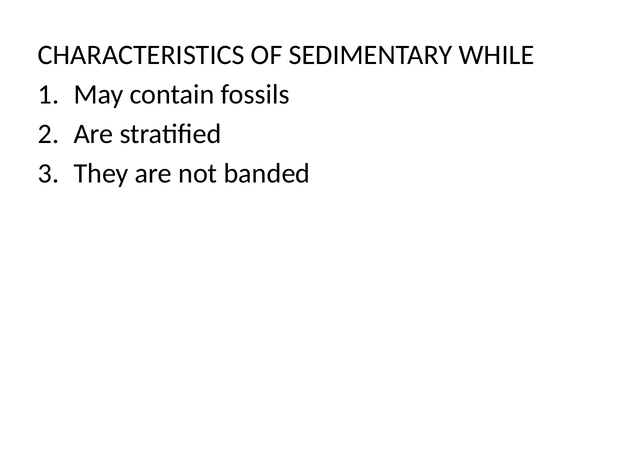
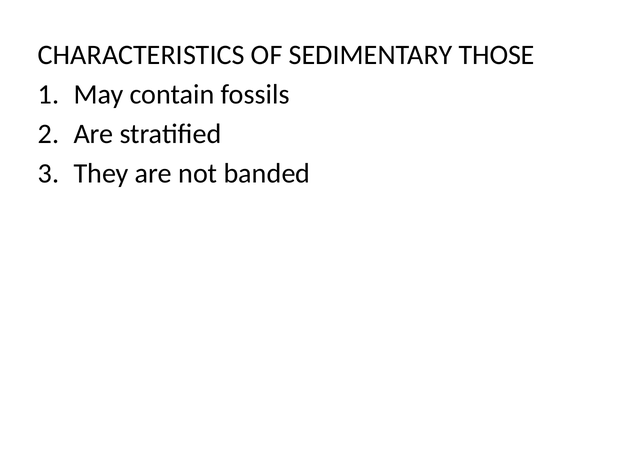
WHILE: WHILE -> THOSE
